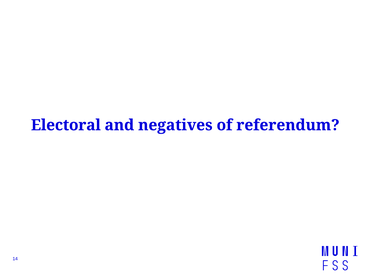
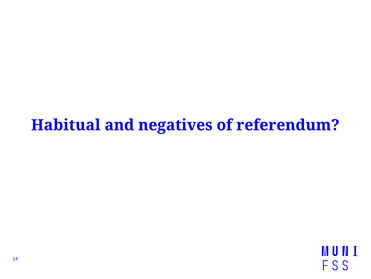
Electoral: Electoral -> Habitual
